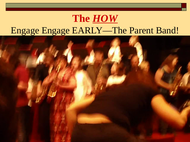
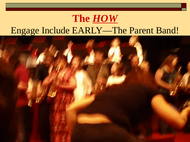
Engage Engage: Engage -> Include
